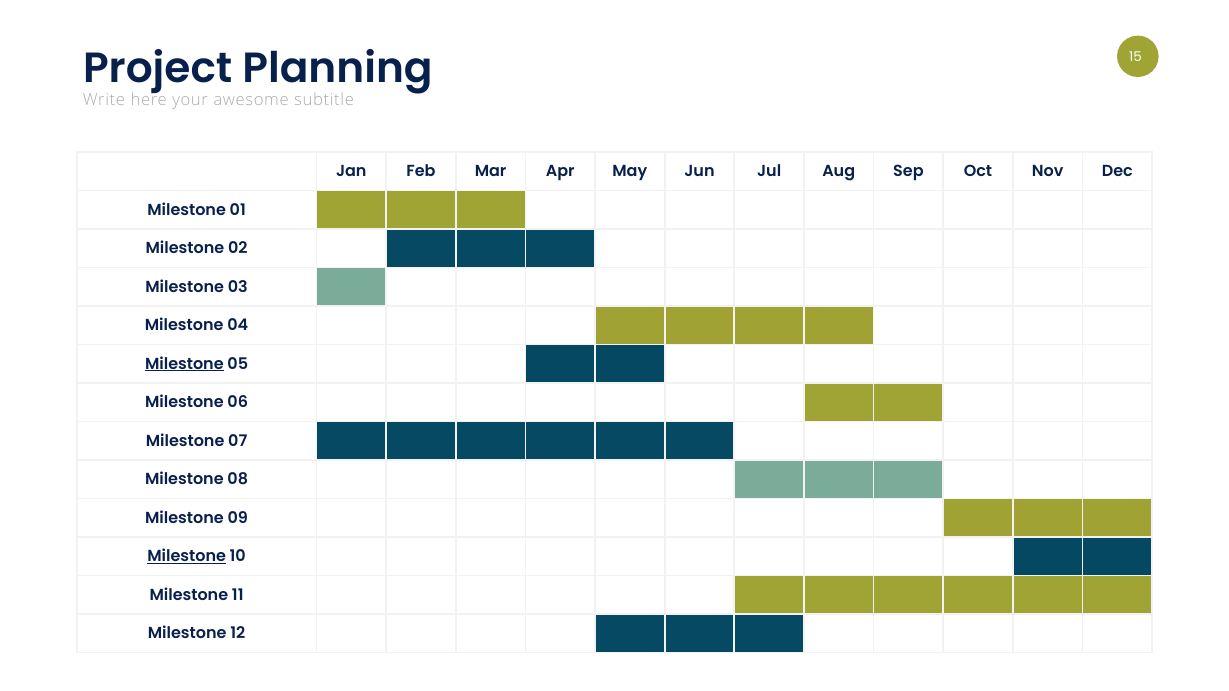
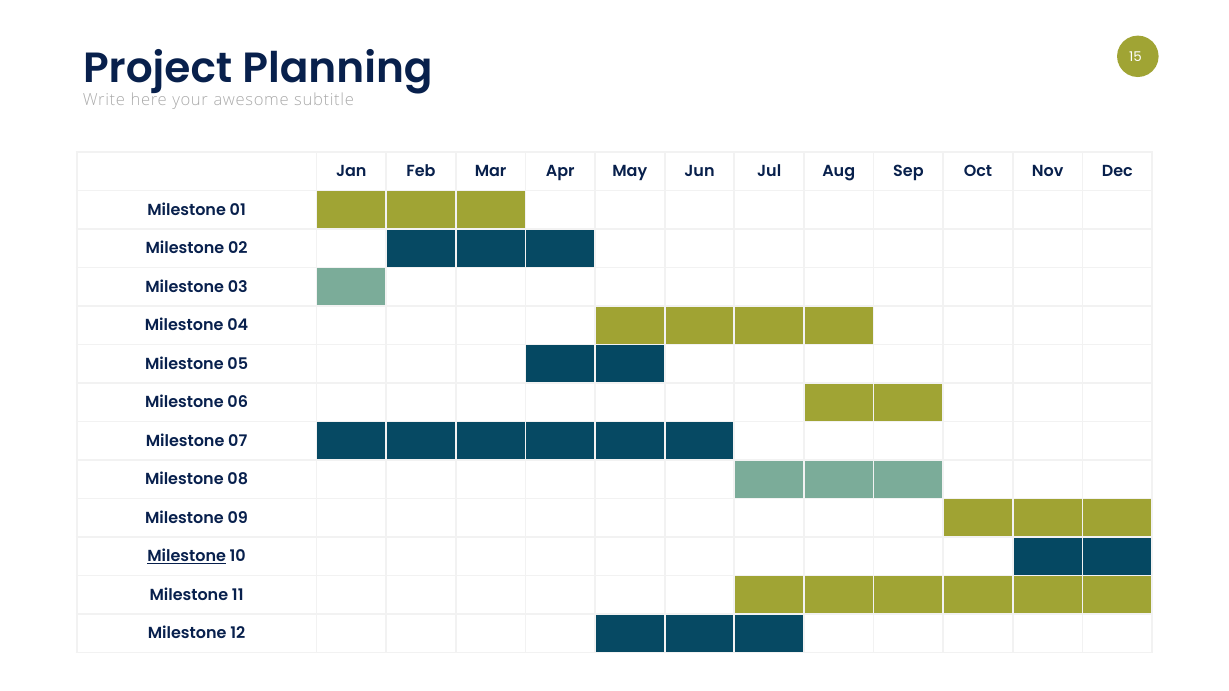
Milestone at (184, 364) underline: present -> none
